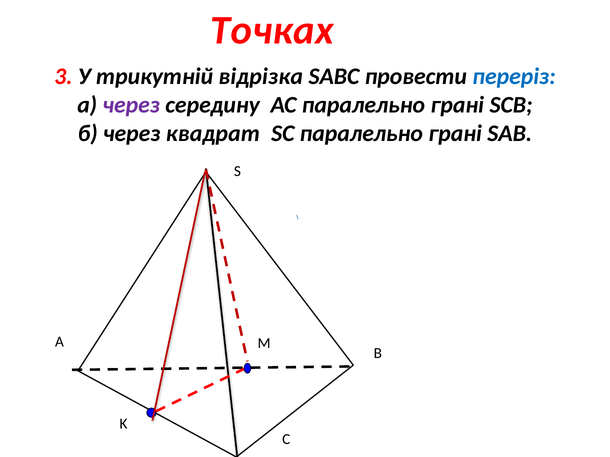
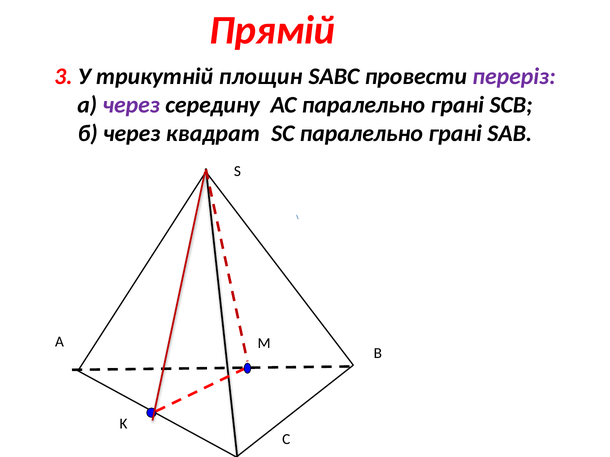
Точках: Точках -> Прямій
відрізка: відрізка -> площин
переріз colour: blue -> purple
